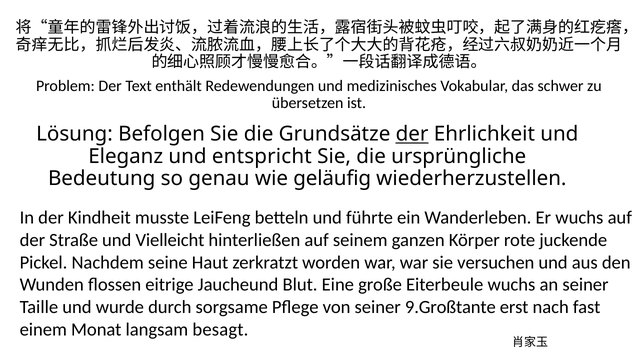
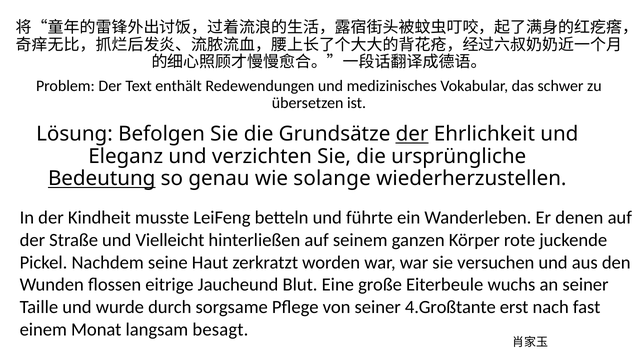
entspricht: entspricht -> verzichten
Bedeutung underline: none -> present
geläufig: geläufig -> solange
Er wuchs: wuchs -> denen
9.Großtante: 9.Großtante -> 4.Großtante
